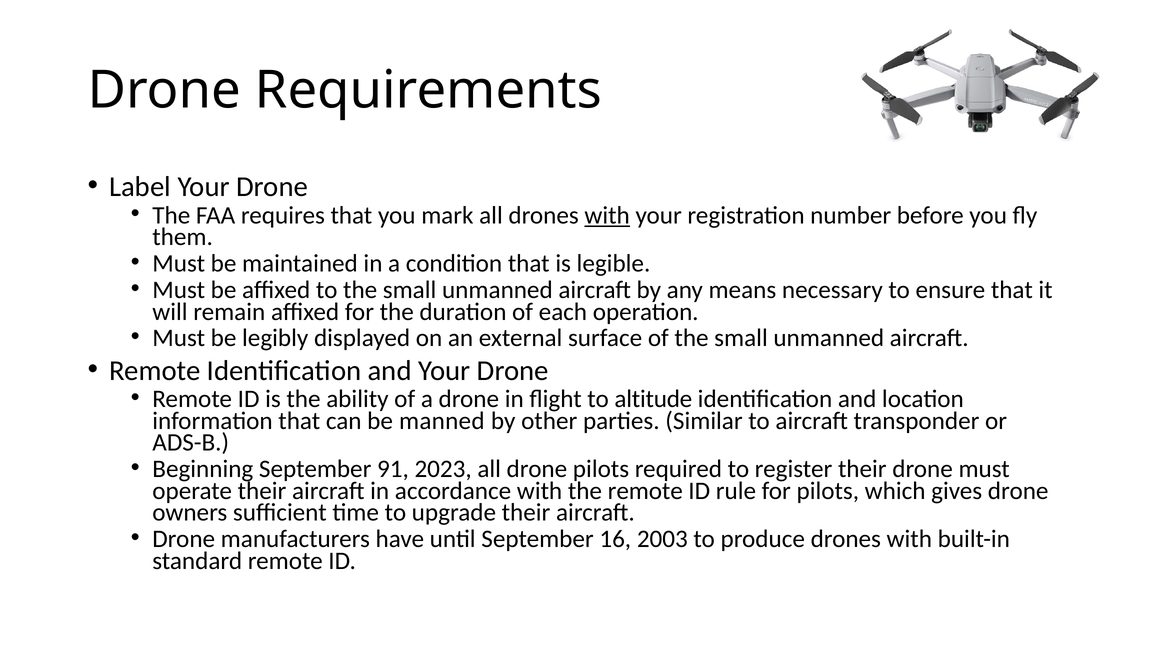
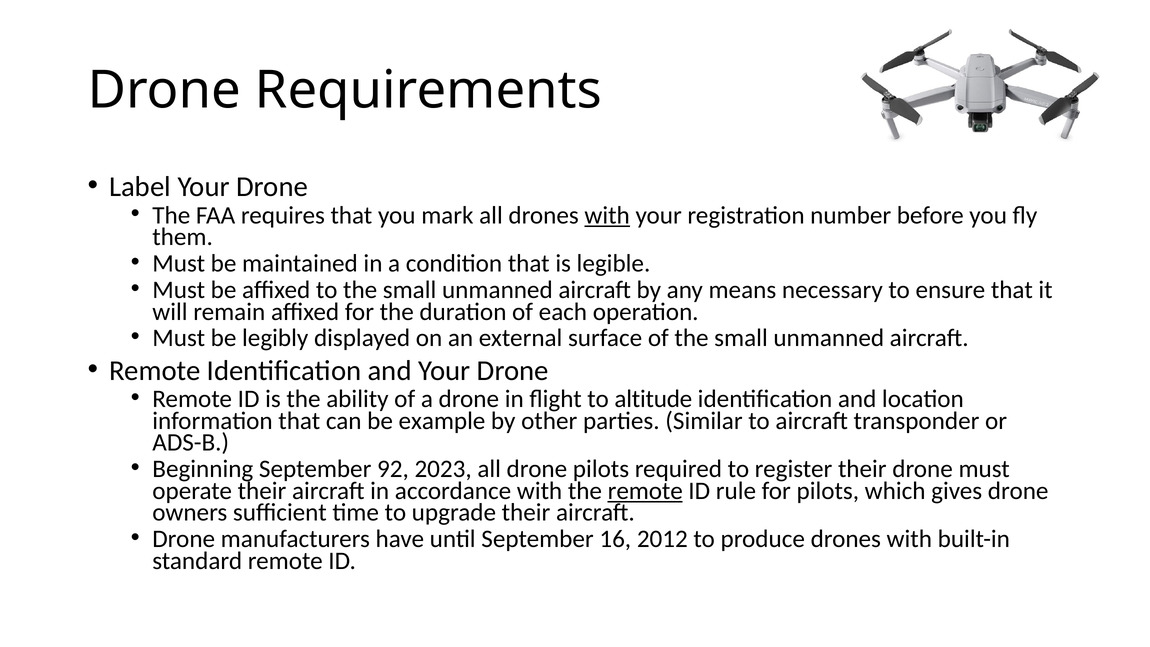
manned: manned -> example
91: 91 -> 92
remote at (645, 491) underline: none -> present
2003: 2003 -> 2012
